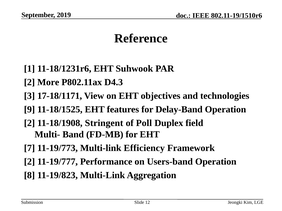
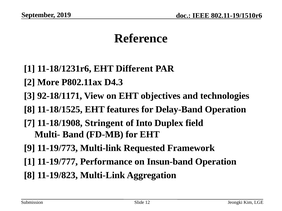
Suhwook: Suhwook -> Different
17-18/1171: 17-18/1171 -> 92-18/1171
9 at (29, 110): 9 -> 8
2 at (29, 123): 2 -> 7
Poll: Poll -> Into
7: 7 -> 9
Efficiency: Efficiency -> Requested
2 at (29, 162): 2 -> 1
Users-band: Users-band -> Insun-band
